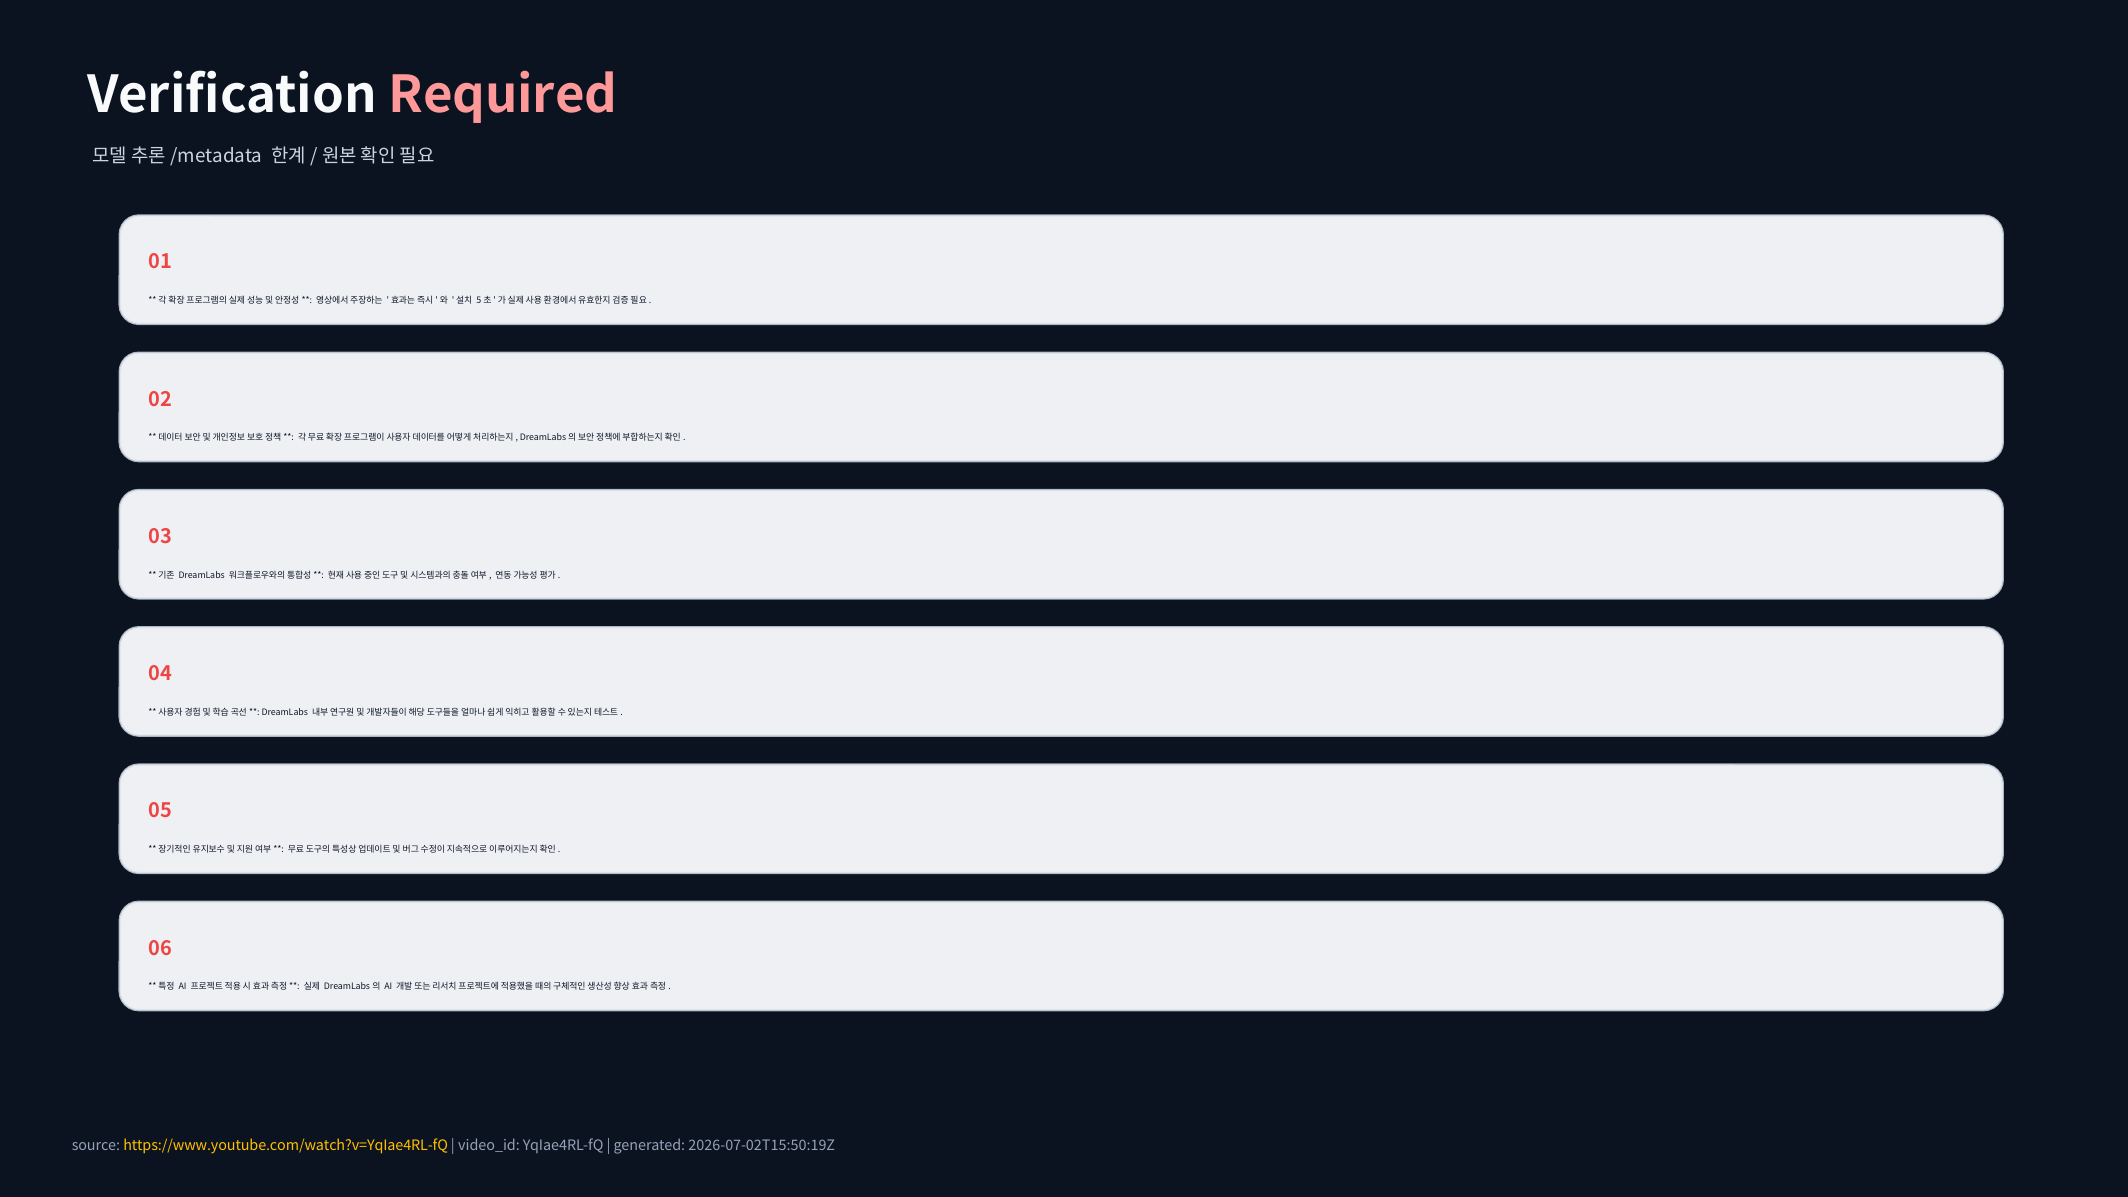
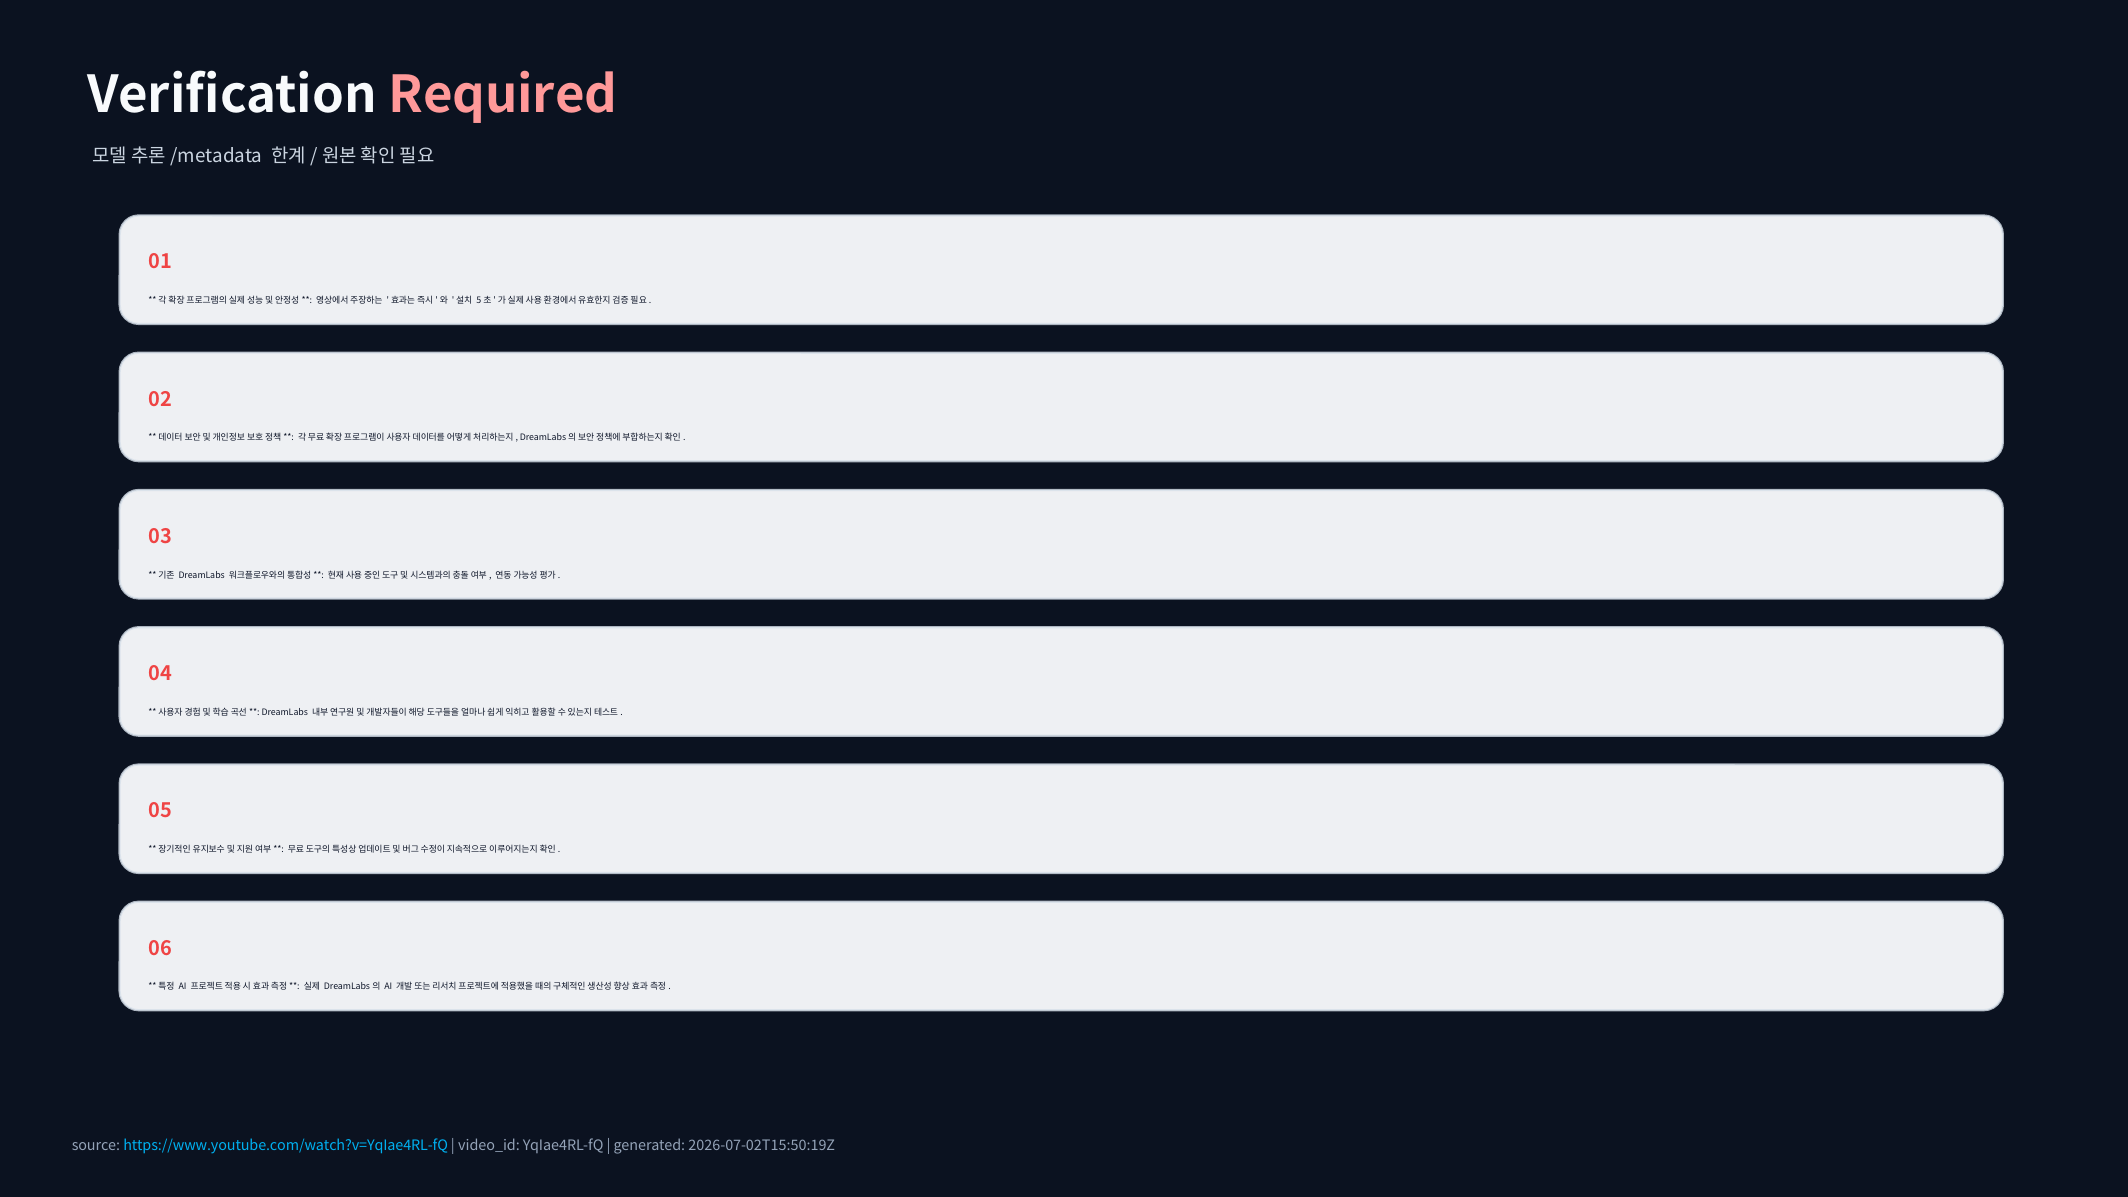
https://www.youtube.com/watch?v=YqIae4RL-fQ colour: yellow -> light blue
